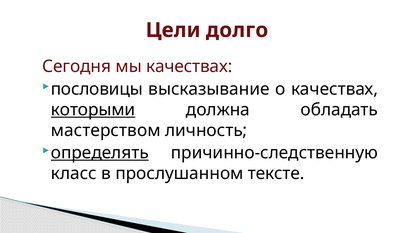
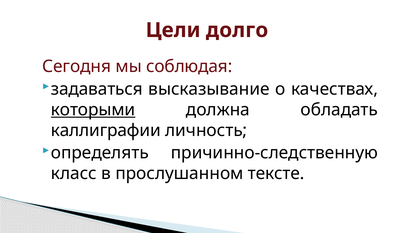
мы качествах: качествах -> соблюдая
пословицы: пословицы -> задаваться
мастерством: мастерством -> каллиграфии
определять underline: present -> none
